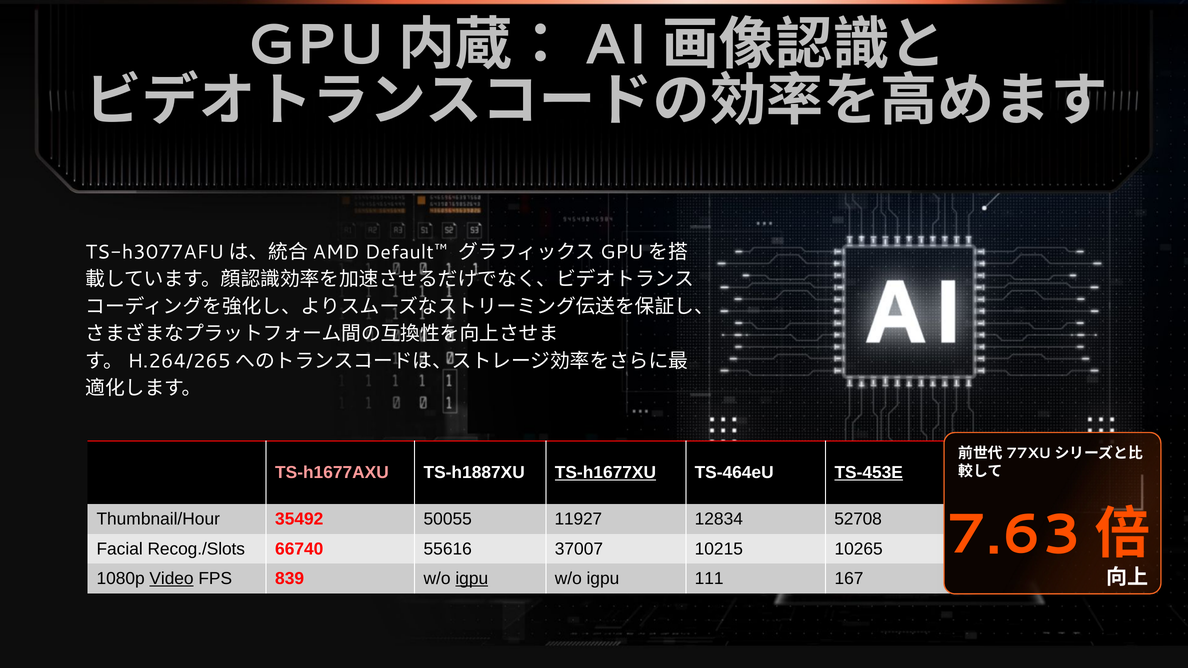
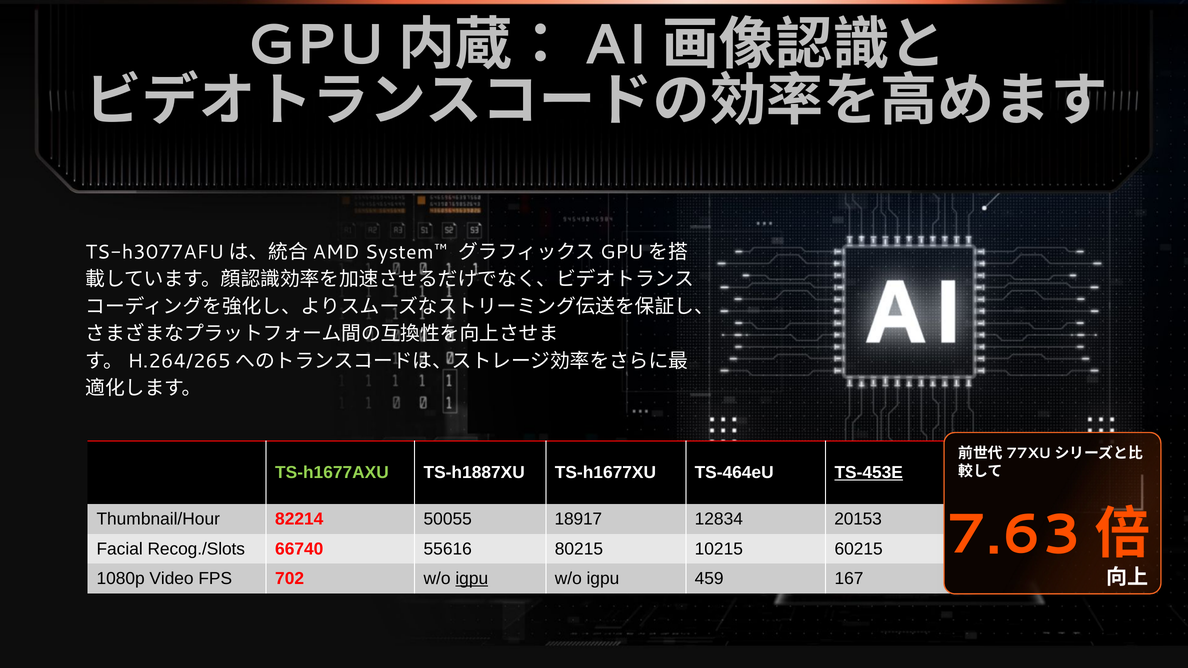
Default™: Default™ -> System™
TS-h1677AXU colour: pink -> light green
TS-h1677XU underline: present -> none
35492: 35492 -> 82214
11927: 11927 -> 18917
52708: 52708 -> 20153
37007: 37007 -> 80215
10265: 10265 -> 60215
Video underline: present -> none
839: 839 -> 702
111: 111 -> 459
